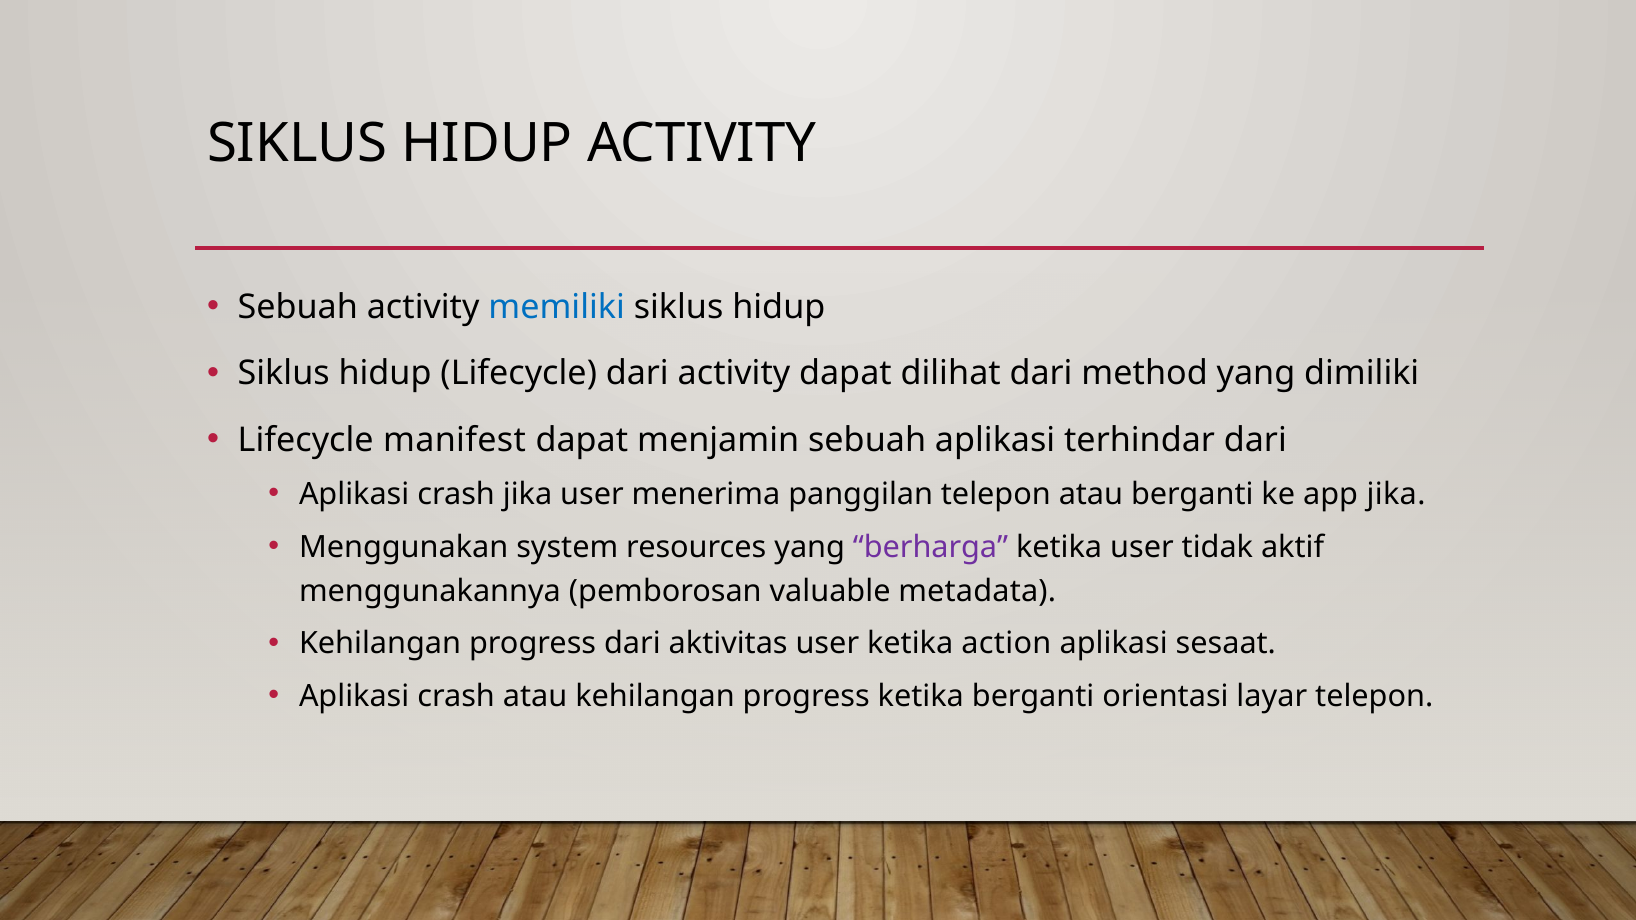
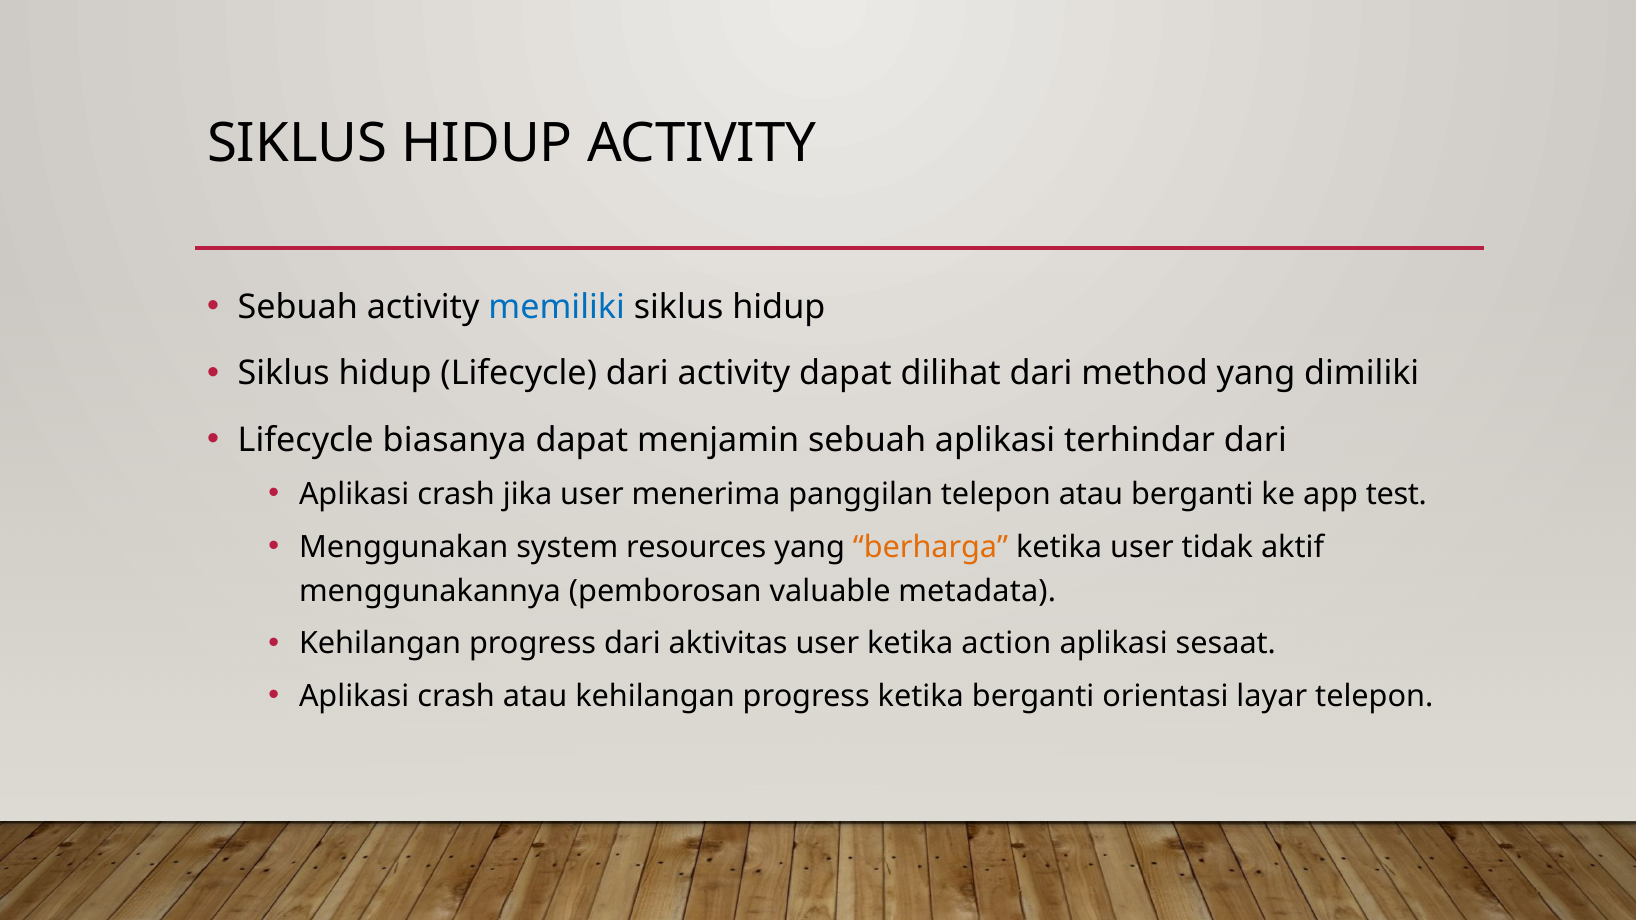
manifest: manifest -> biasanya
app jika: jika -> test
berharga colour: purple -> orange
